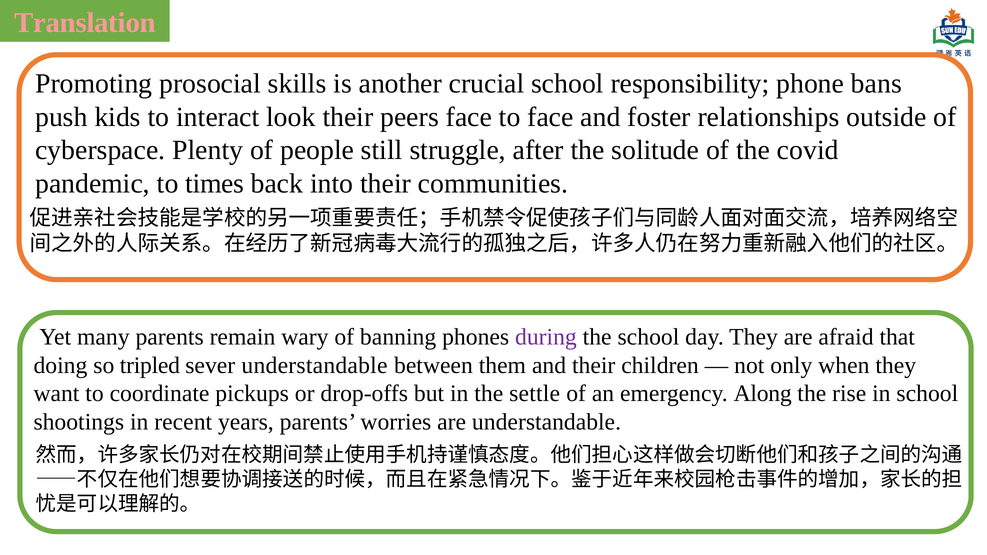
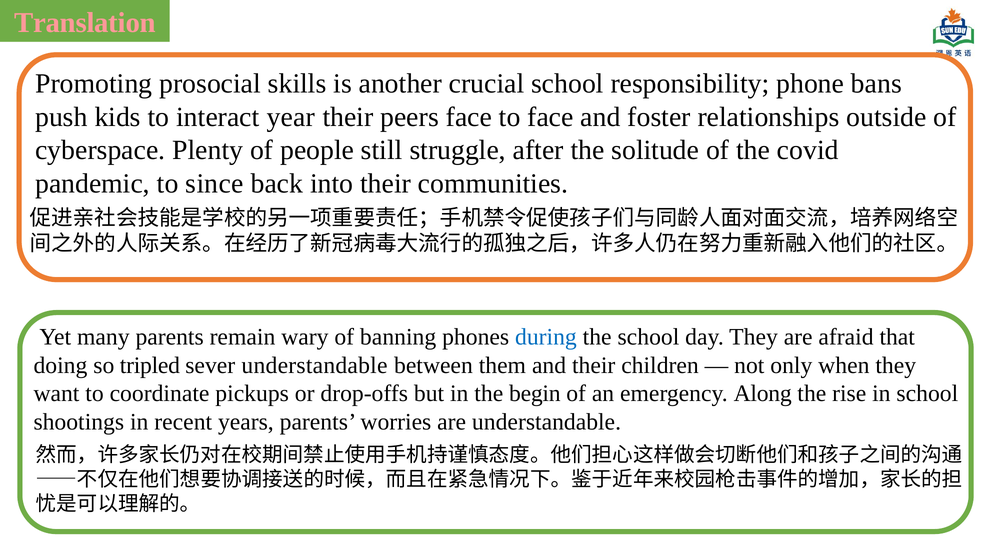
look: look -> year
times: times -> since
during colour: purple -> blue
settle: settle -> begin
